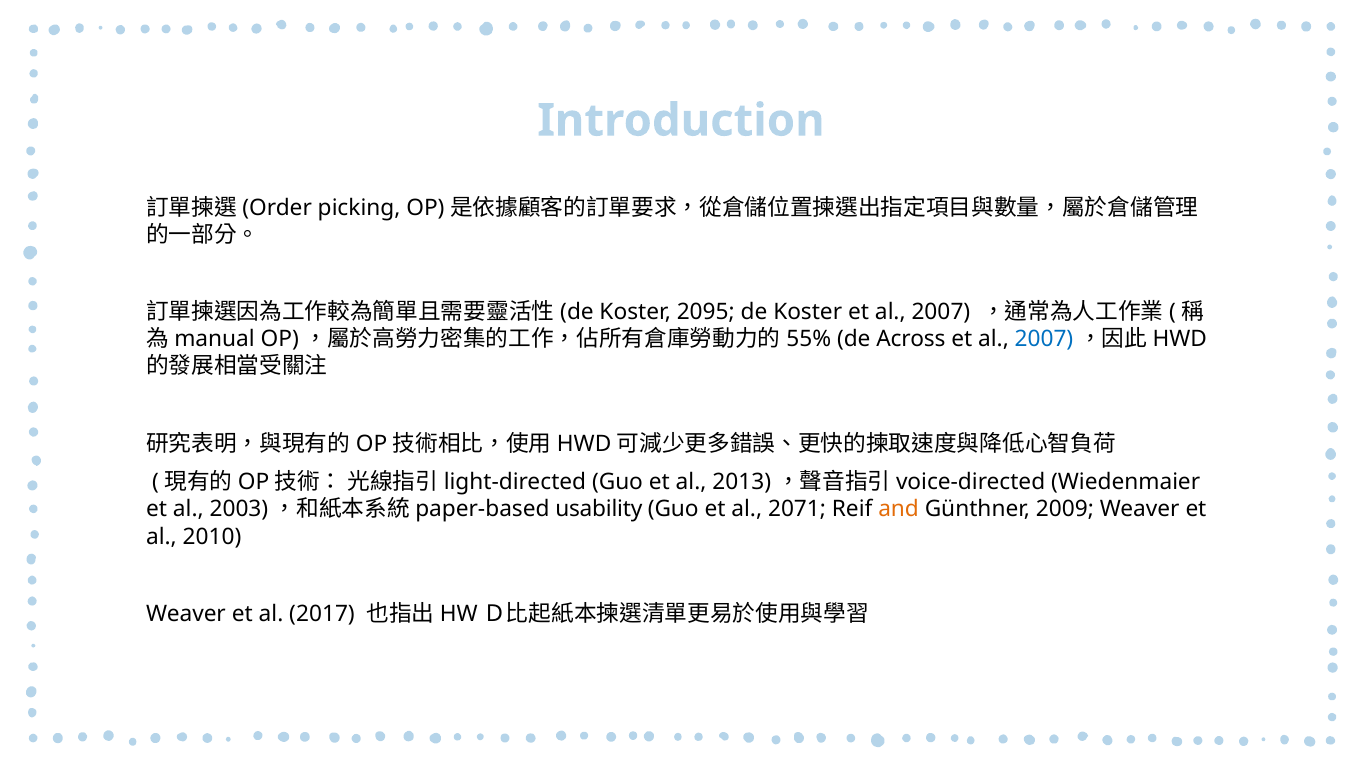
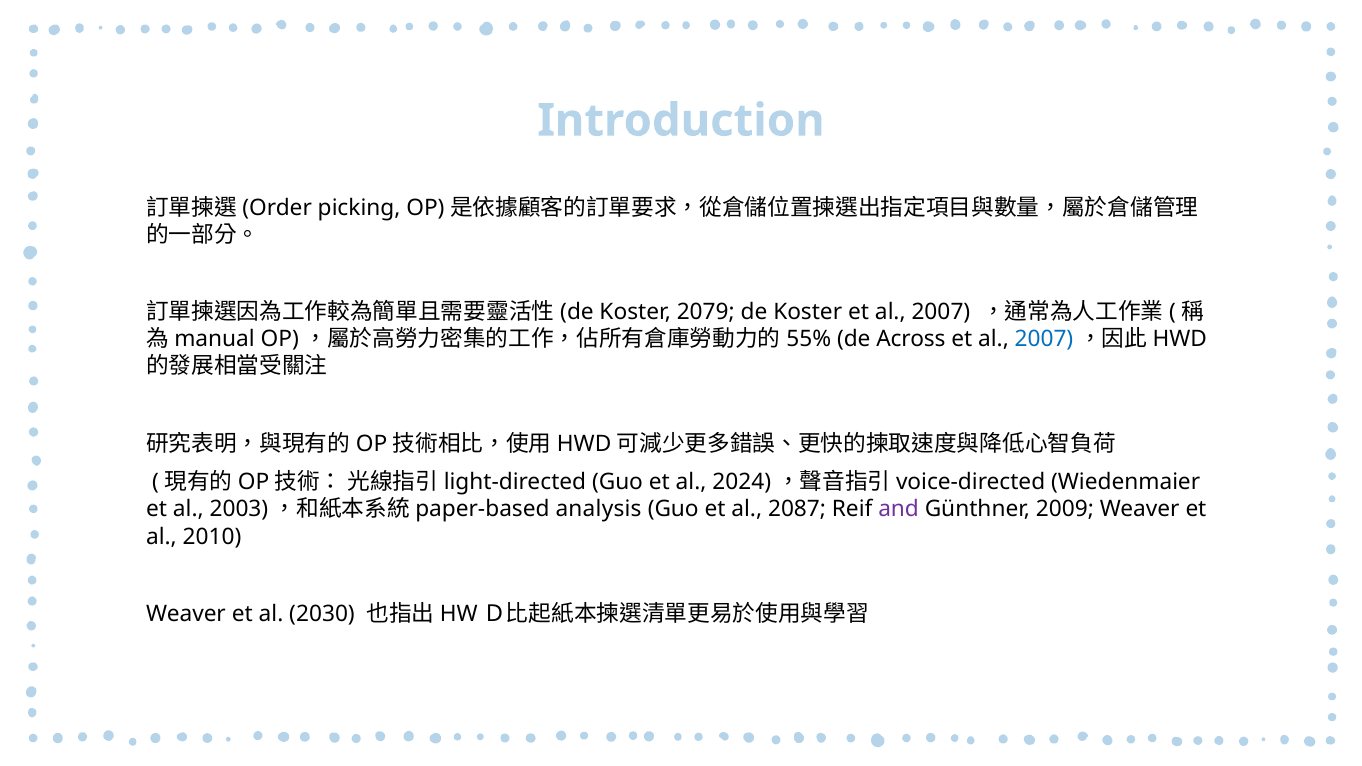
2095: 2095 -> 2079
2013: 2013 -> 2024
usability: usability -> analysis
2071: 2071 -> 2087
and colour: orange -> purple
2017: 2017 -> 2030
